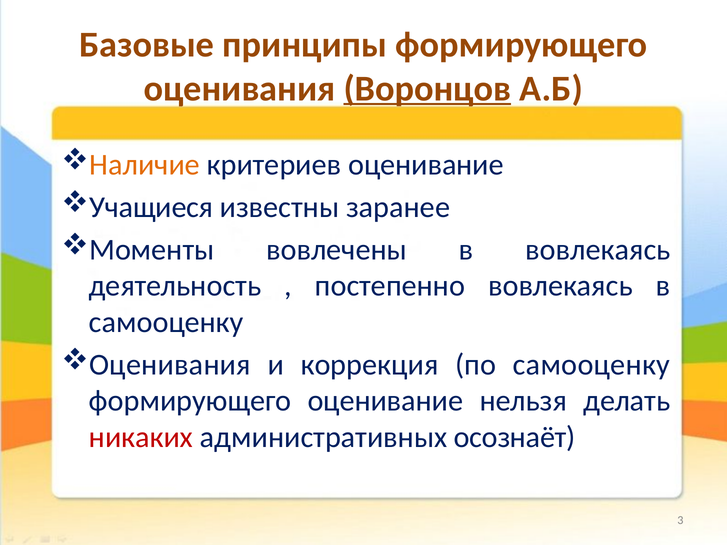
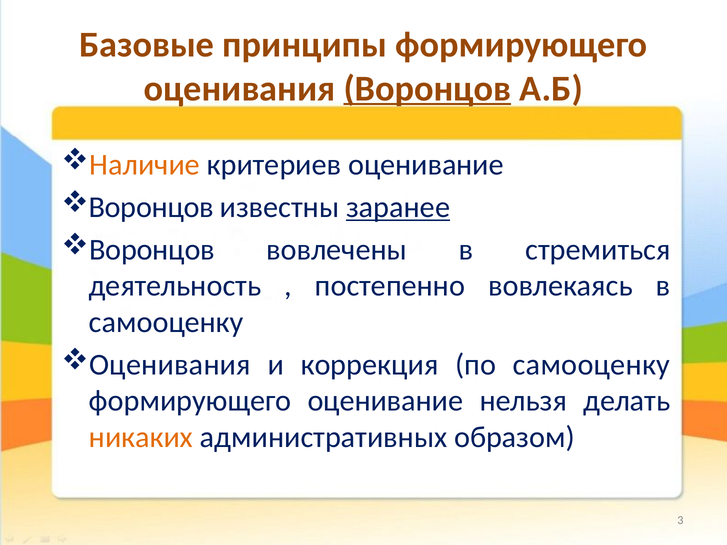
Учащиеся at (151, 207): Учащиеся -> Воронцов
заранее underline: none -> present
Моменты at (152, 250): Моменты -> Воронцов
в вовлекаясь: вовлекаясь -> стремиться
никаких colour: red -> orange
осознаёт: осознаёт -> образом
